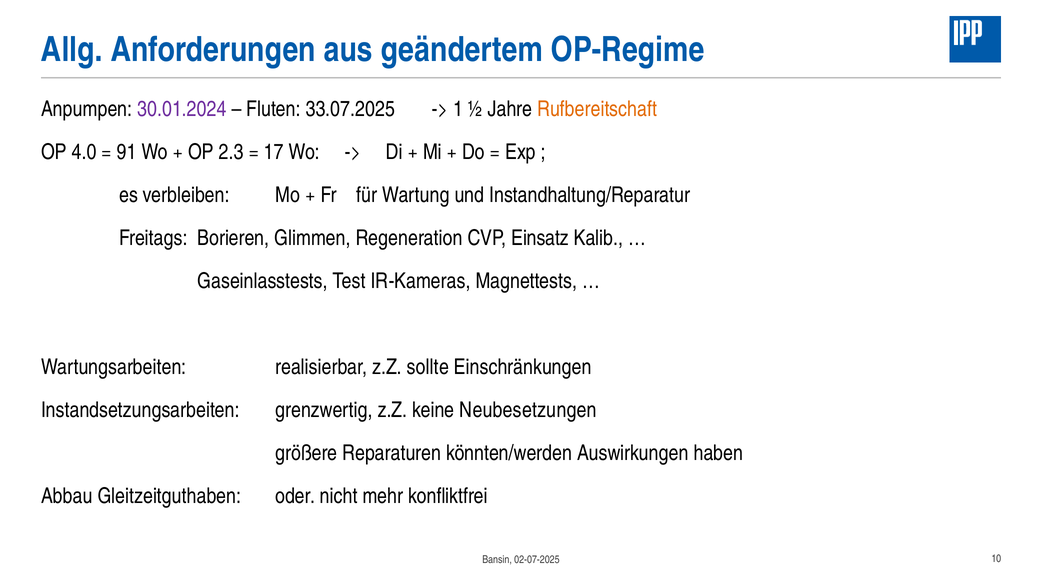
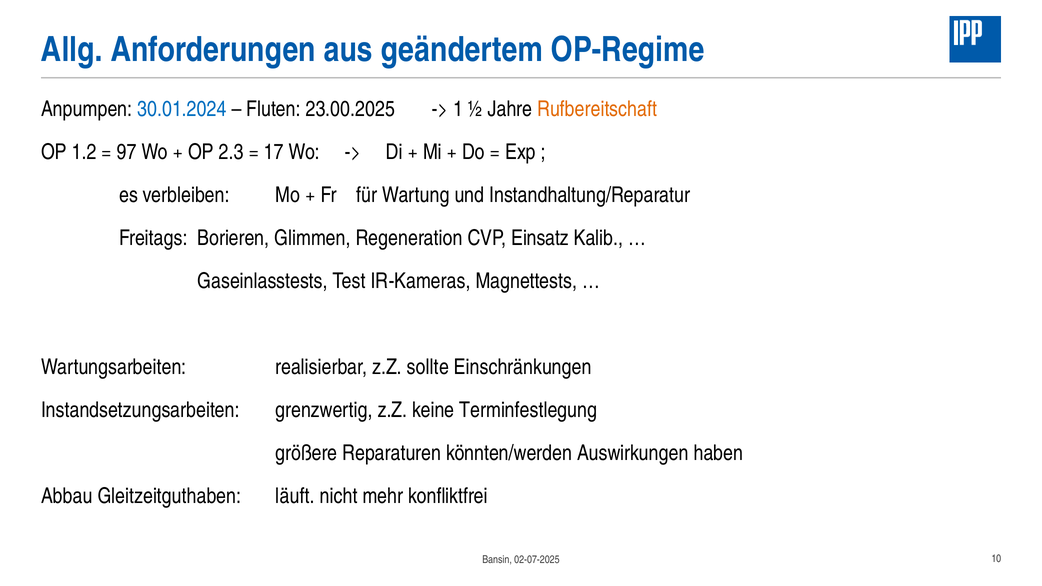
30.01.2024 colour: purple -> blue
33.07.2025: 33.07.2025 -> 23.00.2025
4.0: 4.0 -> 1.2
91: 91 -> 97
Neubesetzungen: Neubesetzungen -> Terminfestlegung
oder: oder -> läuft
